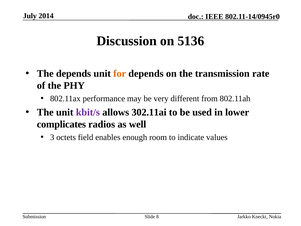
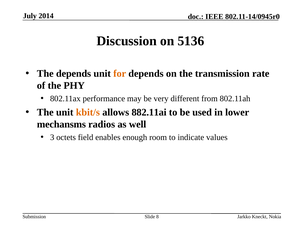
kbit/s colour: purple -> orange
302.11ai: 302.11ai -> 882.11ai
complicates: complicates -> mechansms
